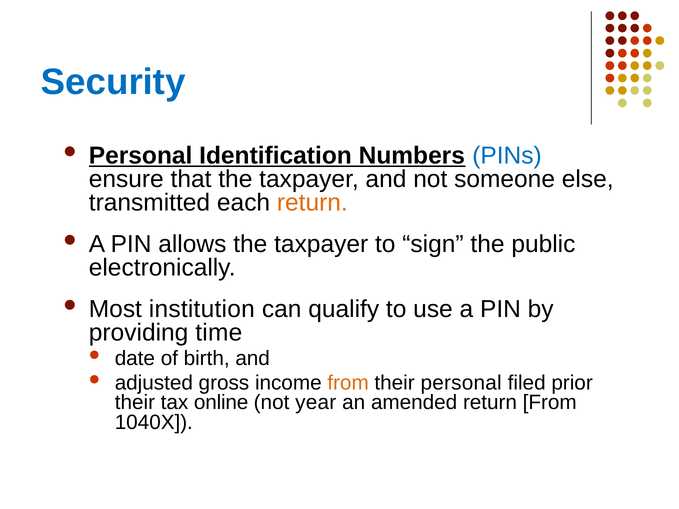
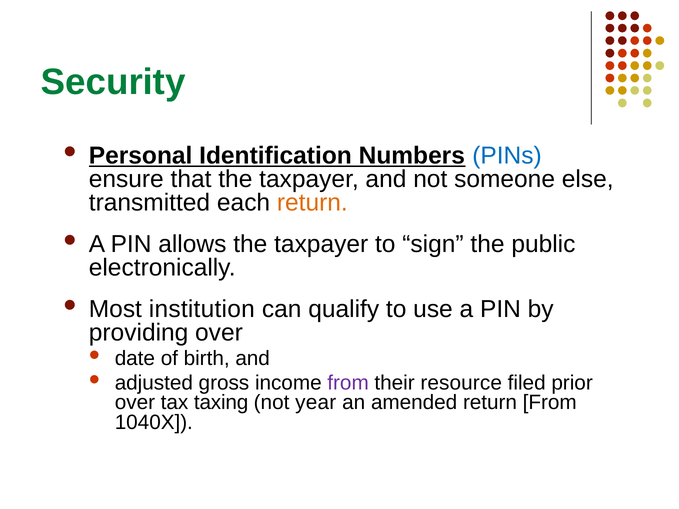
Security colour: blue -> green
providing time: time -> over
from at (348, 383) colour: orange -> purple
their personal: personal -> resource
their at (135, 403): their -> over
online: online -> taxing
